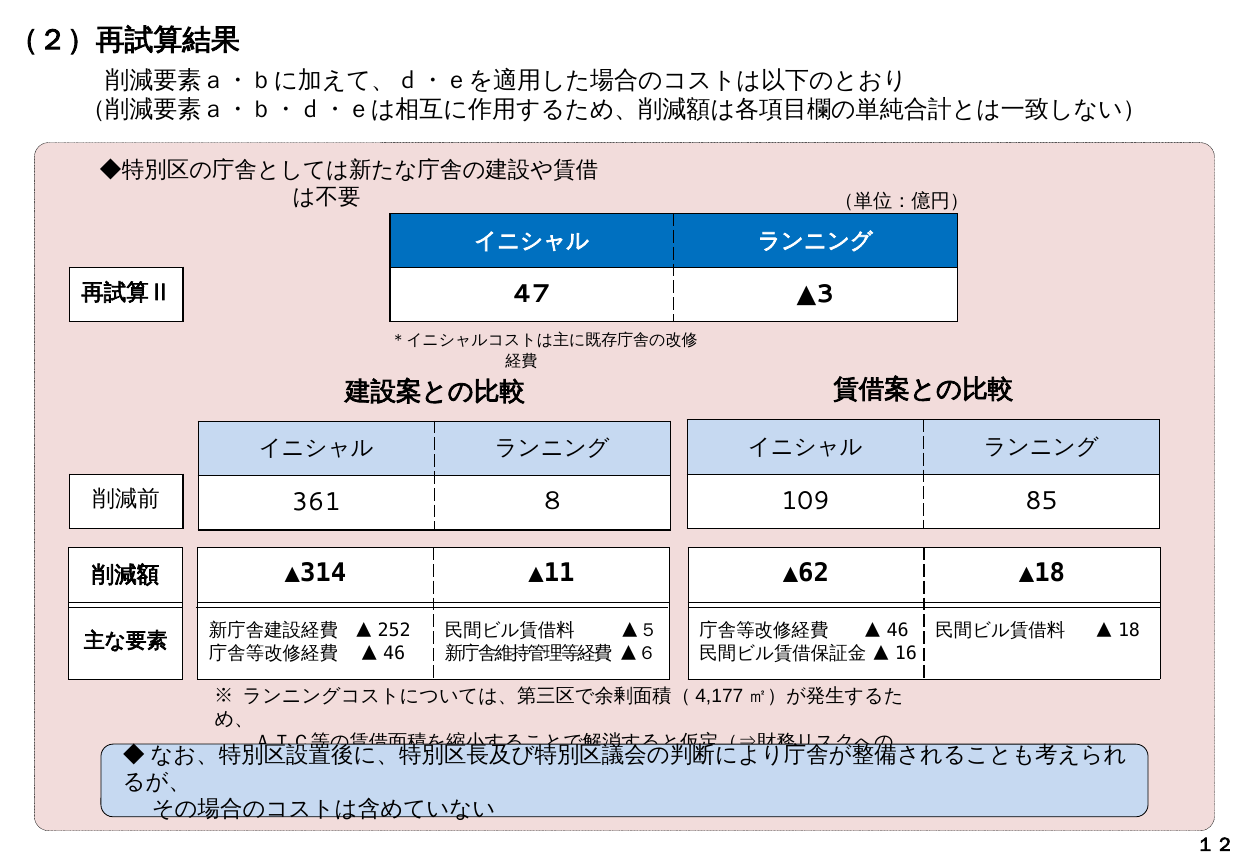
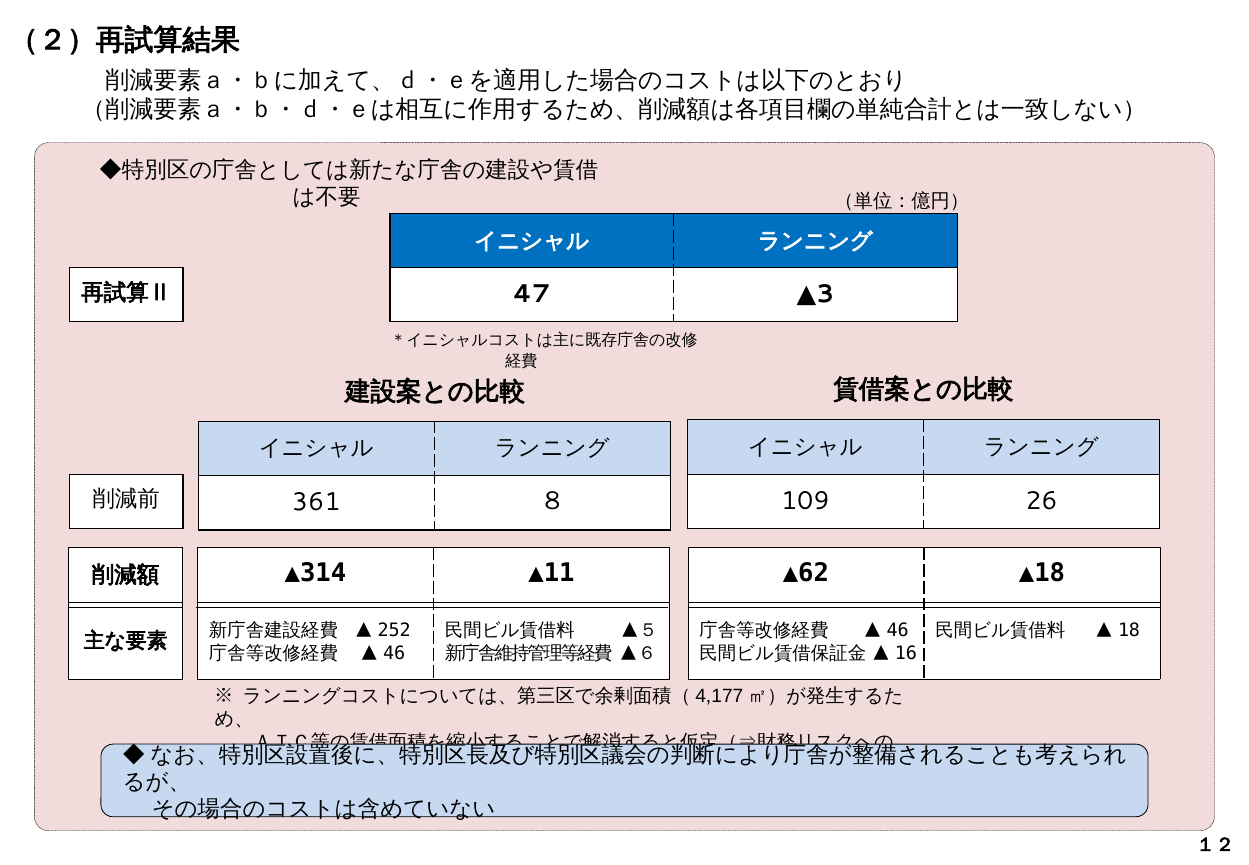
85: 85 -> 26
